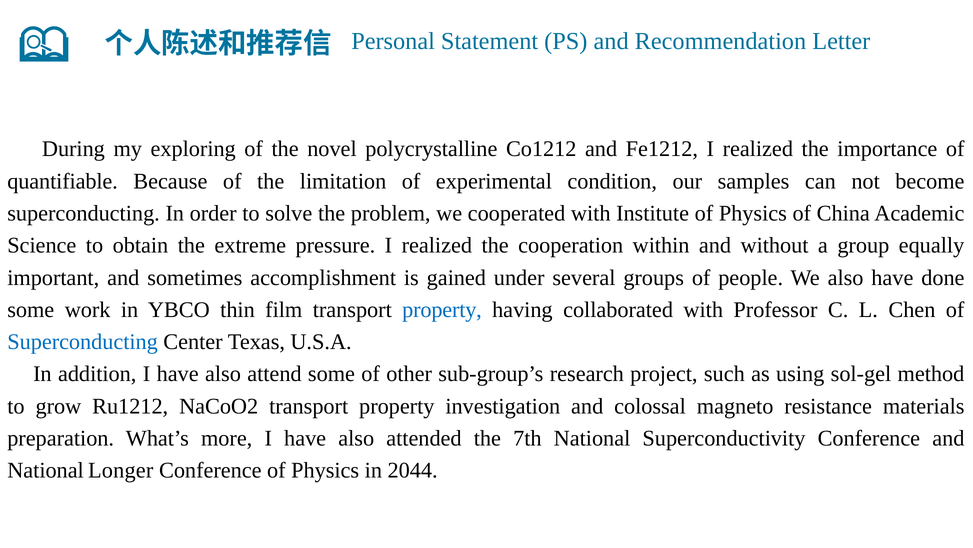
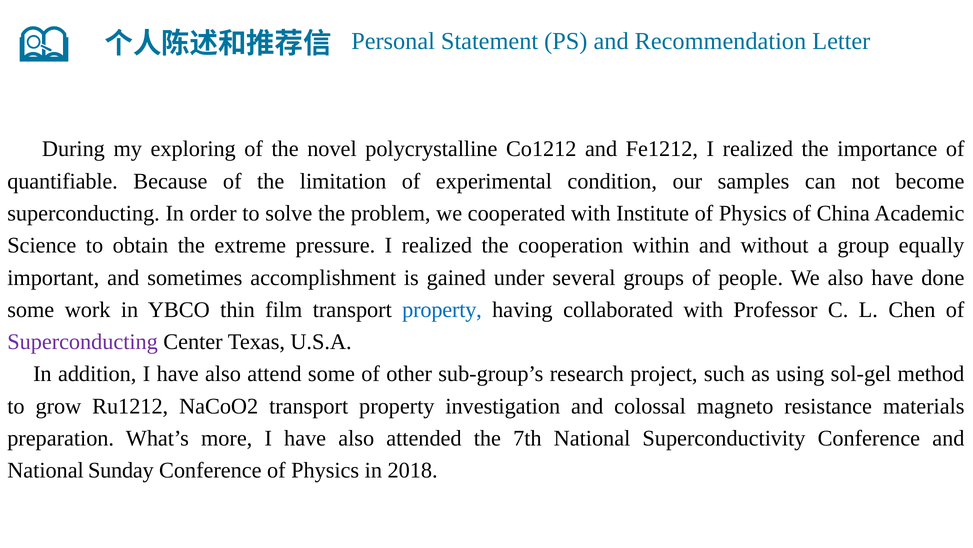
Superconducting at (83, 341) colour: blue -> purple
Longer: Longer -> Sunday
2044: 2044 -> 2018
